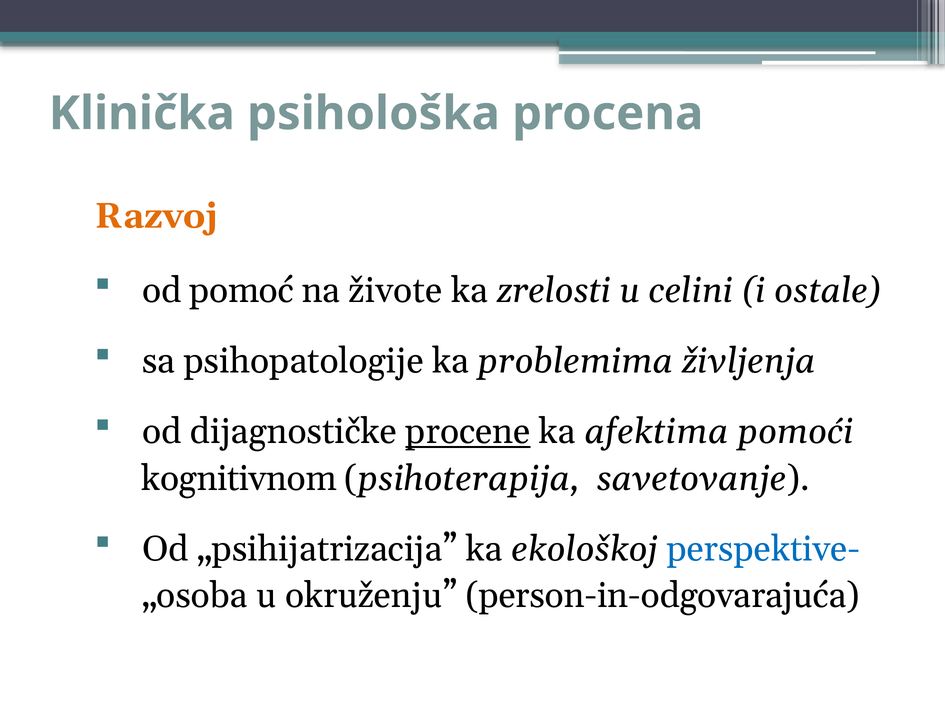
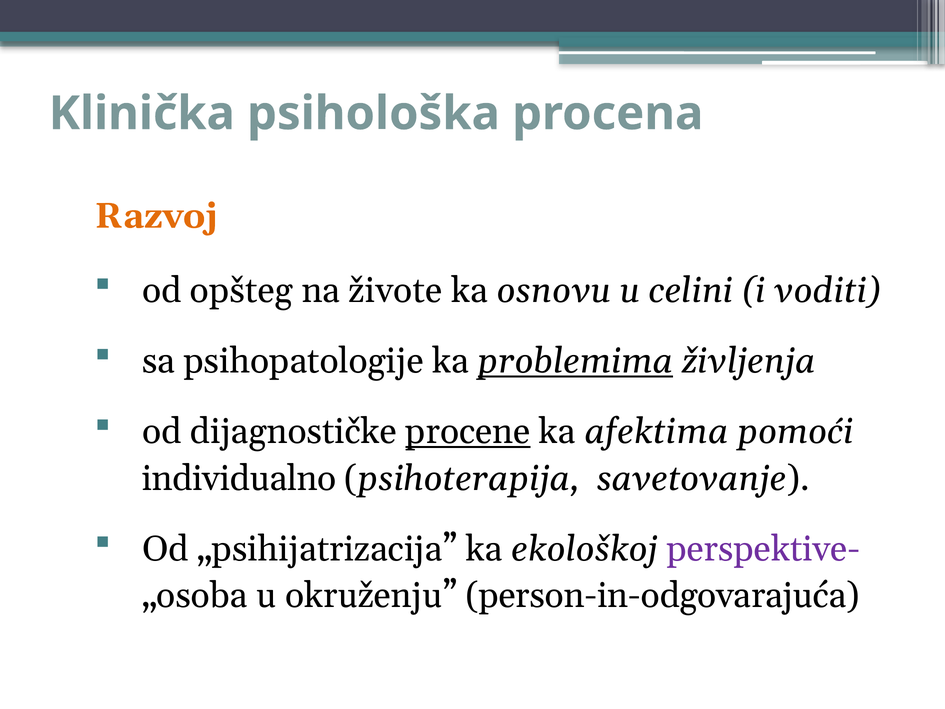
pomoć: pomoć -> opšteg
zrelosti: zrelosti -> osnovu
ostale: ostale -> voditi
problemima underline: none -> present
kognitivnom: kognitivnom -> individualno
perspektive- colour: blue -> purple
